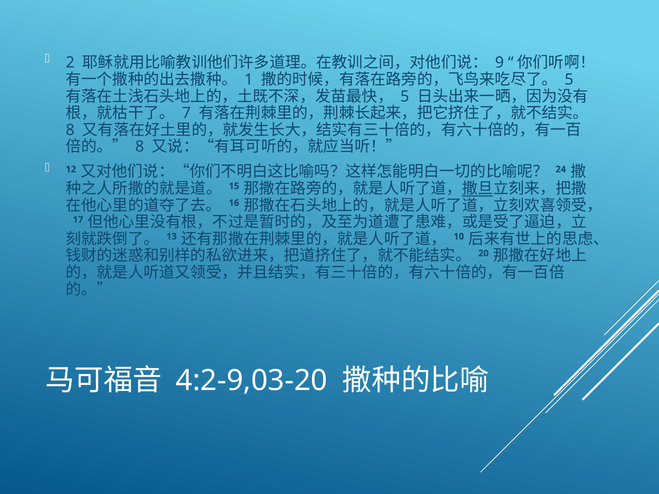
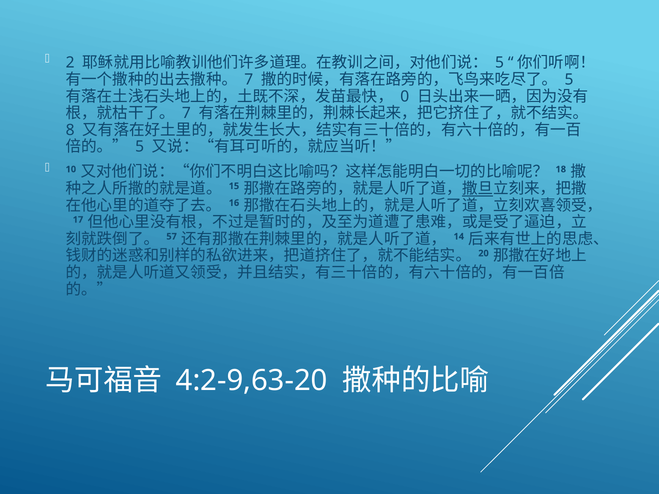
9 at (499, 63): 9 -> 5
1 at (249, 80): 1 -> 7
5 at (405, 96): 5 -> 0
8 at (140, 147): 8 -> 5
12: 12 -> 10
24: 24 -> 18
13: 13 -> 57
10: 10 -> 14
4:2-9,03-20: 4:2-9,03-20 -> 4:2-9,63-20
